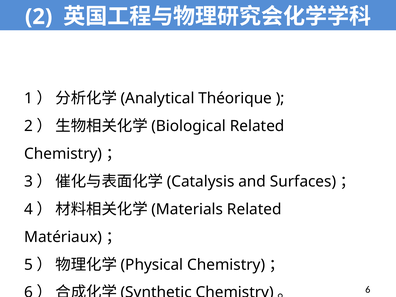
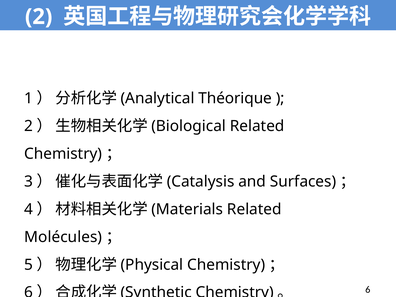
Matériaux: Matériaux -> Molécules
